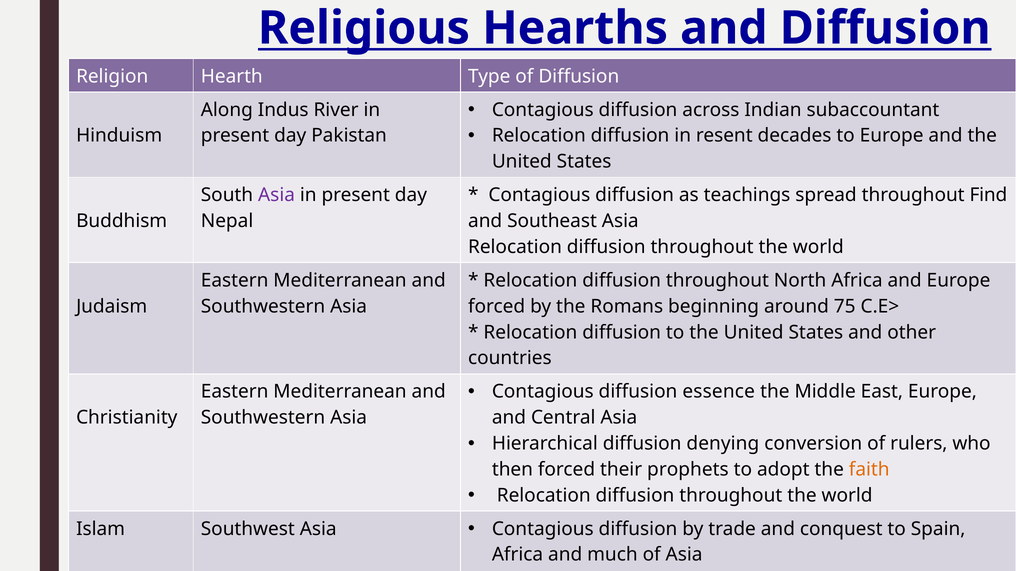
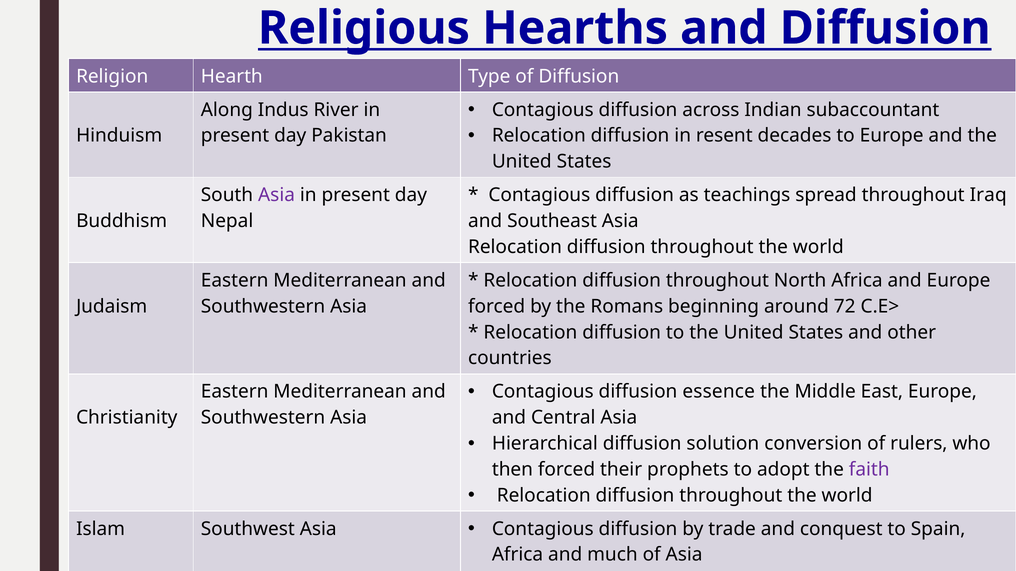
Find: Find -> Iraq
75: 75 -> 72
denying: denying -> solution
faith colour: orange -> purple
